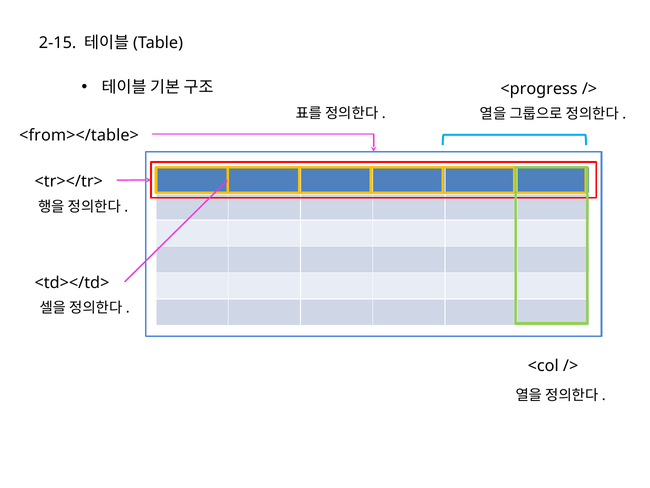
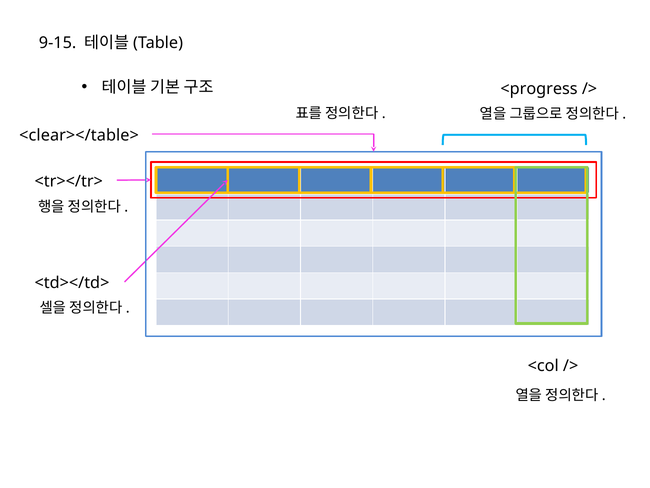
2-15: 2-15 -> 9-15
<from></table>: <from></table> -> <clear></table>
